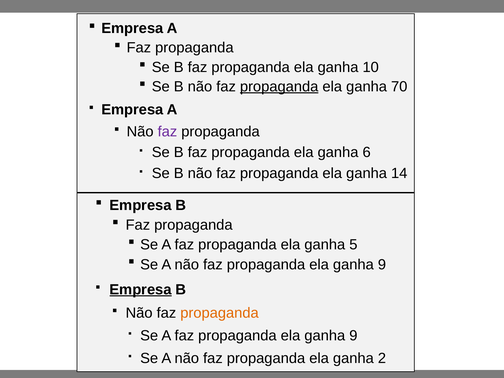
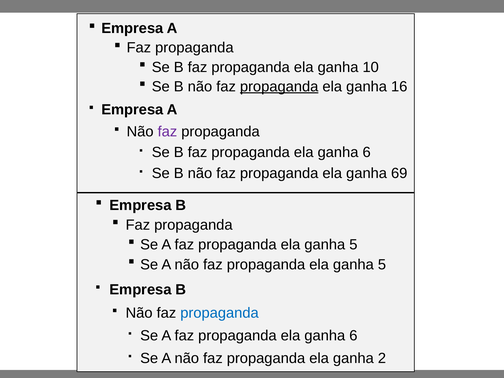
70: 70 -> 16
14: 14 -> 69
9 at (382, 265): 9 -> 5
Empresa at (141, 290) underline: present -> none
propaganda at (220, 313) colour: orange -> blue
9 at (353, 336): 9 -> 6
